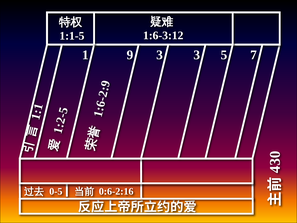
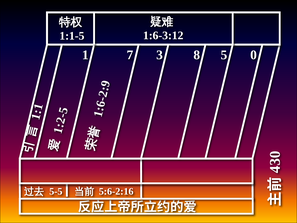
1 9: 9 -> 7
3 3: 3 -> 8
5 7: 7 -> 0
0-5: 0-5 -> 5-5
0:6-2:16: 0:6-2:16 -> 5:6-2:16
